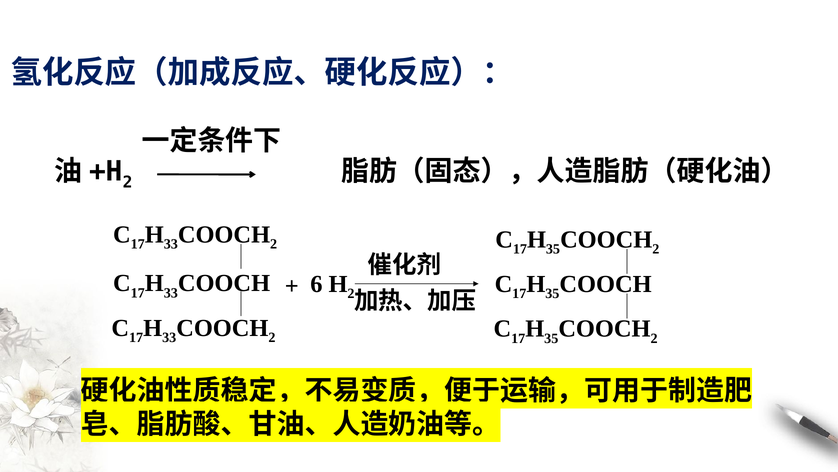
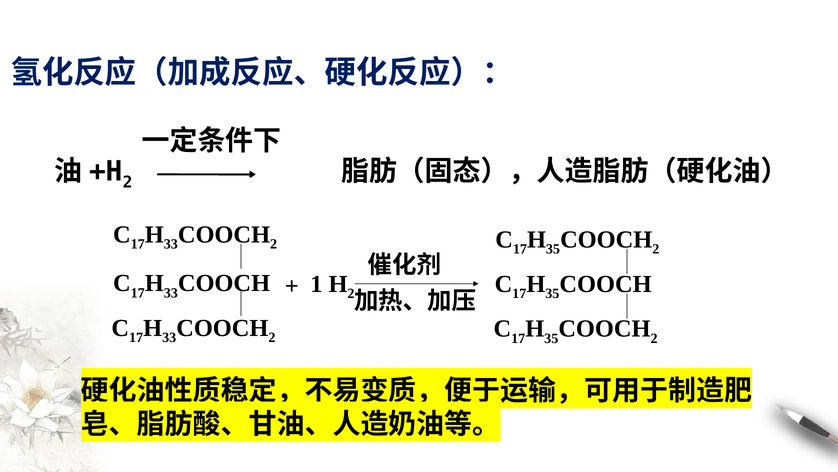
6: 6 -> 1
